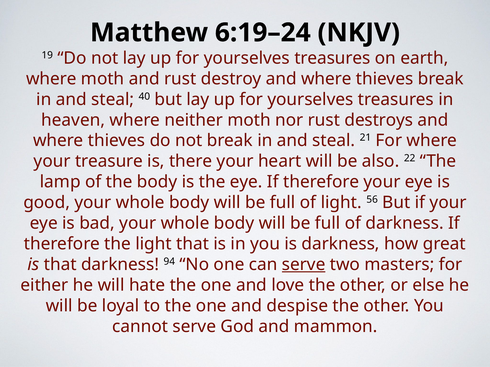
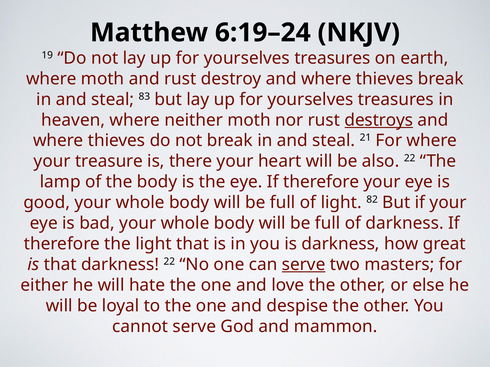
40: 40 -> 83
destroys underline: none -> present
56: 56 -> 82
darkness 94: 94 -> 22
